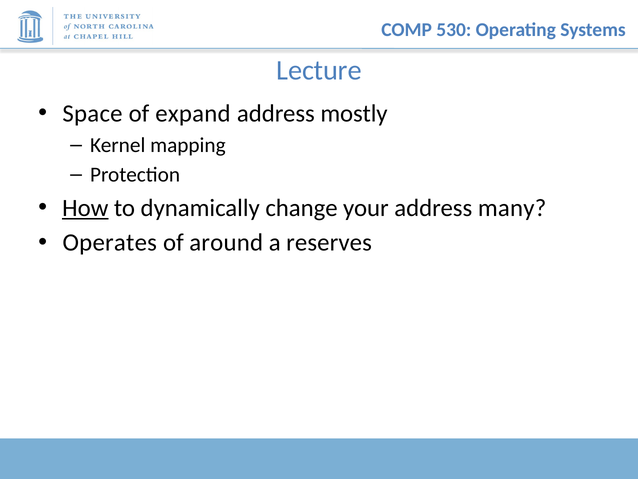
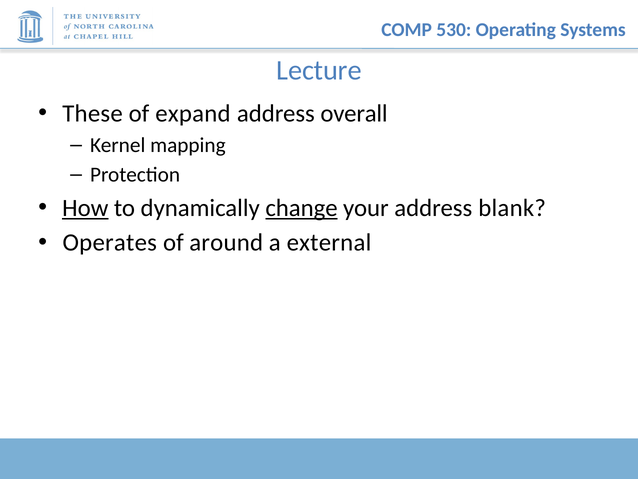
Space: Space -> These
mostly: mostly -> overall
change underline: none -> present
many: many -> blank
reserves: reserves -> external
